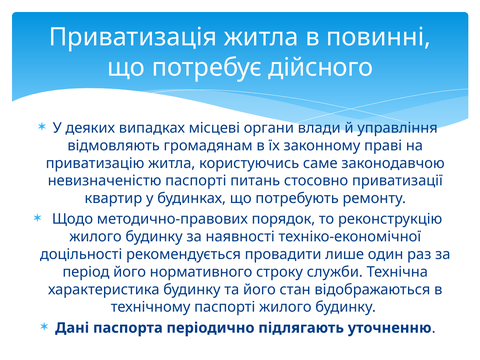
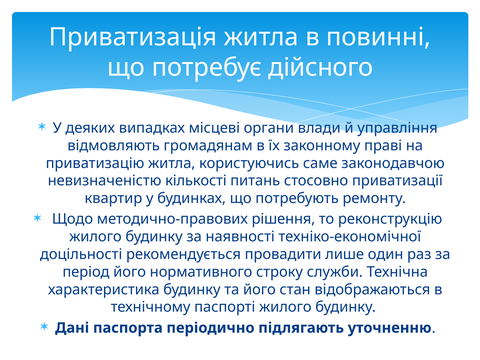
невизначеністю паспорті: паспорті -> кількості
порядок: порядок -> рішення
